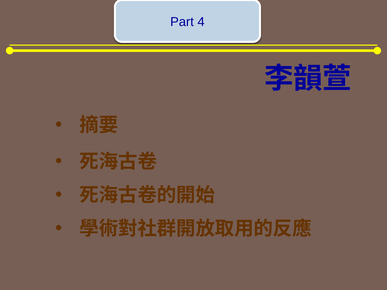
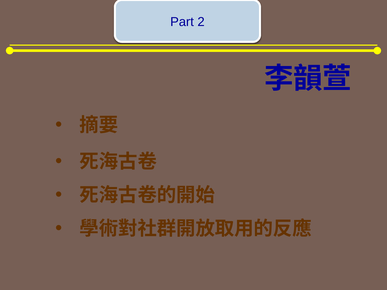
4: 4 -> 2
